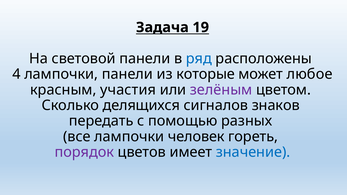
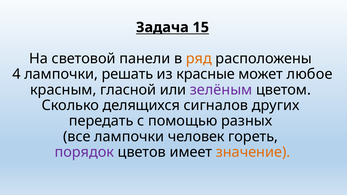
19: 19 -> 15
ряд colour: blue -> orange
лампочки панели: панели -> решать
которые: которые -> красные
участия: участия -> гласной
знаков: знаков -> других
значение colour: blue -> orange
